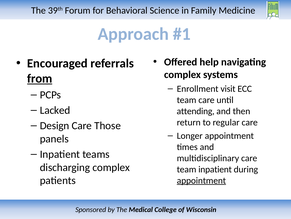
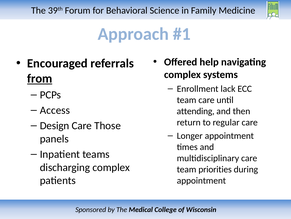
visit: visit -> lack
Lacked: Lacked -> Access
team inpatient: inpatient -> priorities
appointment at (201, 180) underline: present -> none
